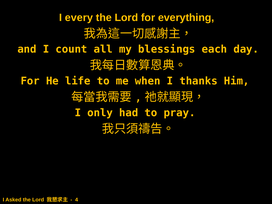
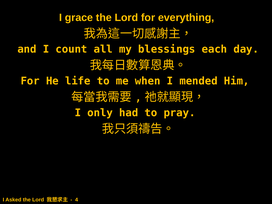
every: every -> grace
thanks: thanks -> mended
